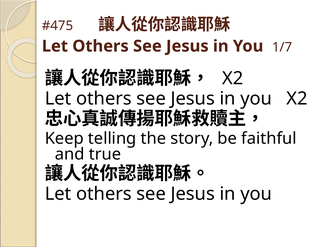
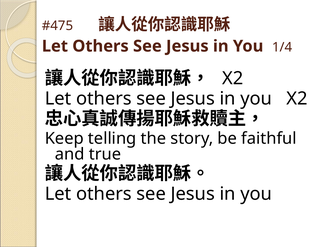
1/7: 1/7 -> 1/4
